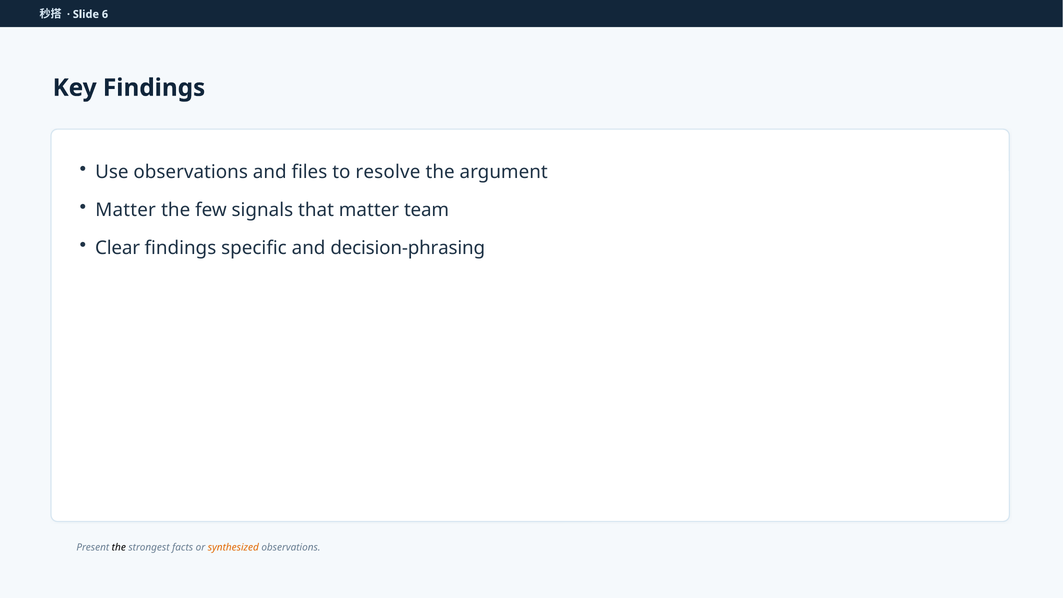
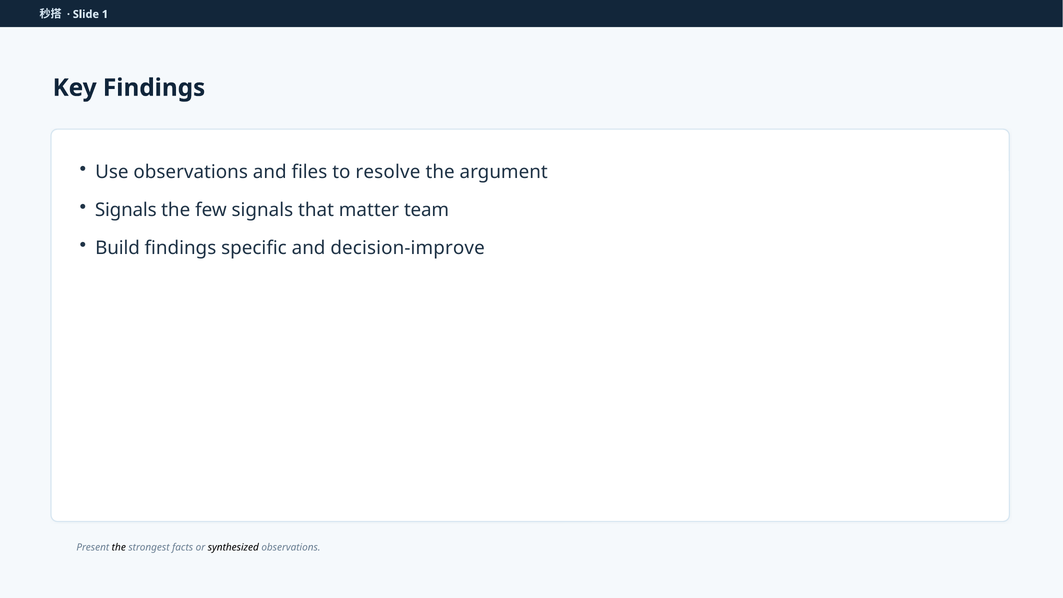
6: 6 -> 1
Matter at (126, 210): Matter -> Signals
Clear: Clear -> Build
decision-phrasing: decision-phrasing -> decision-improve
synthesized colour: orange -> black
